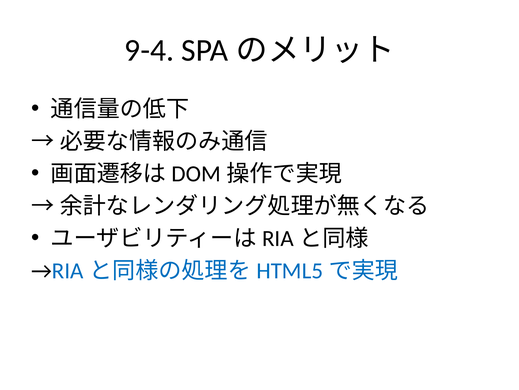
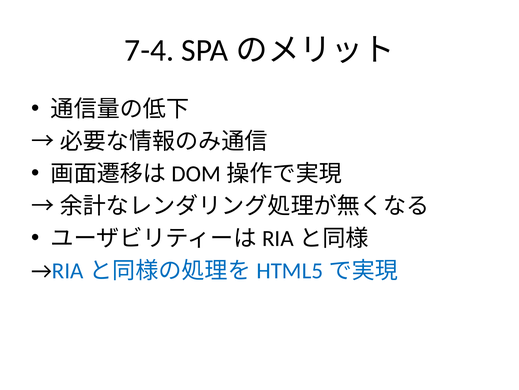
9-4: 9-4 -> 7-4
